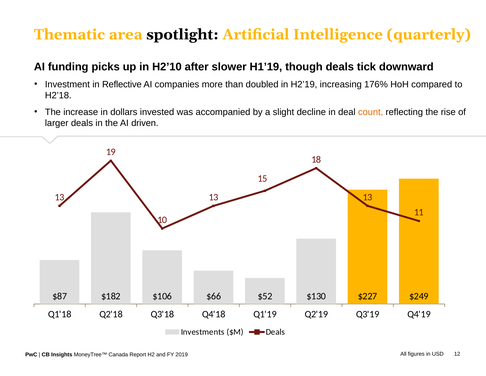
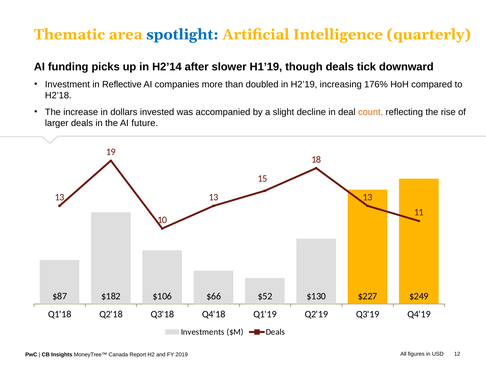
spotlight colour: black -> blue
H2’10: H2’10 -> H2’14
driven: driven -> future
